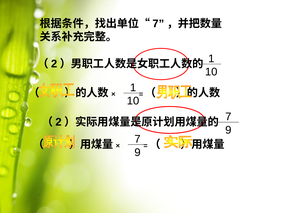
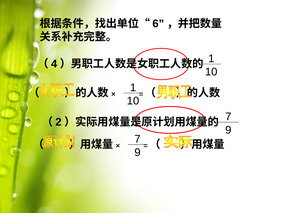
7 at (158, 24): 7 -> 6
2 at (54, 64): 2 -> 4
